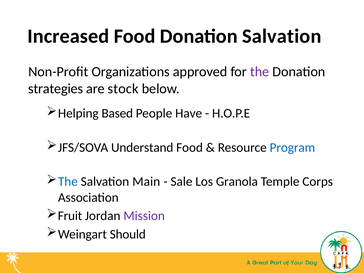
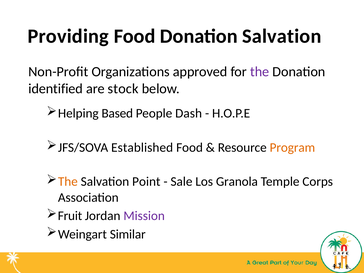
Increased: Increased -> Providing
strategies: strategies -> identified
Have: Have -> Dash
Understand: Understand -> Established
Program colour: blue -> orange
The at (68, 182) colour: blue -> orange
Main: Main -> Point
Should: Should -> Similar
